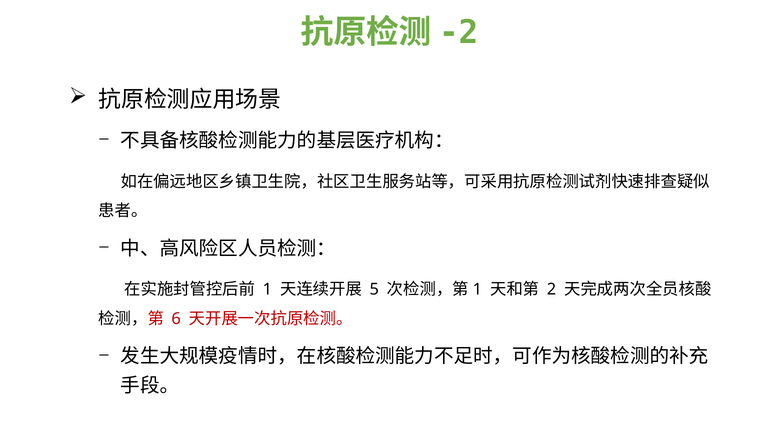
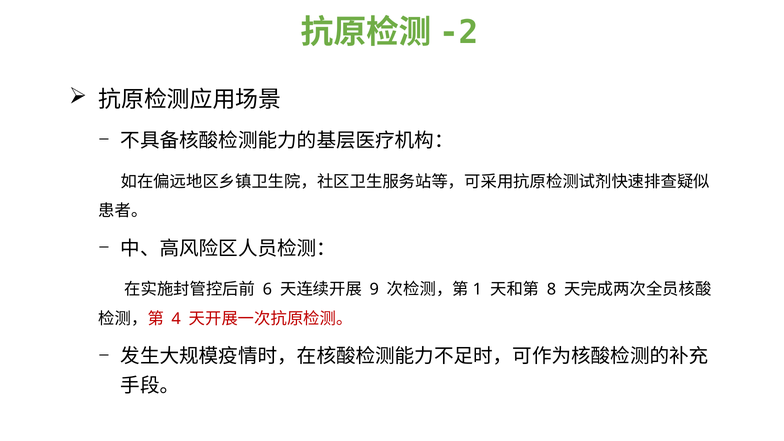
1 at (267, 290): 1 -> 6
5: 5 -> 9
2: 2 -> 8
6: 6 -> 4
